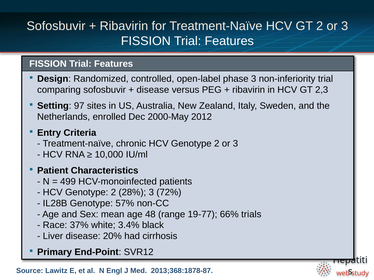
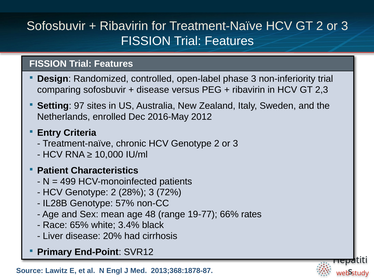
2000-May: 2000-May -> 2016-May
trials: trials -> rates
37%: 37% -> 65%
